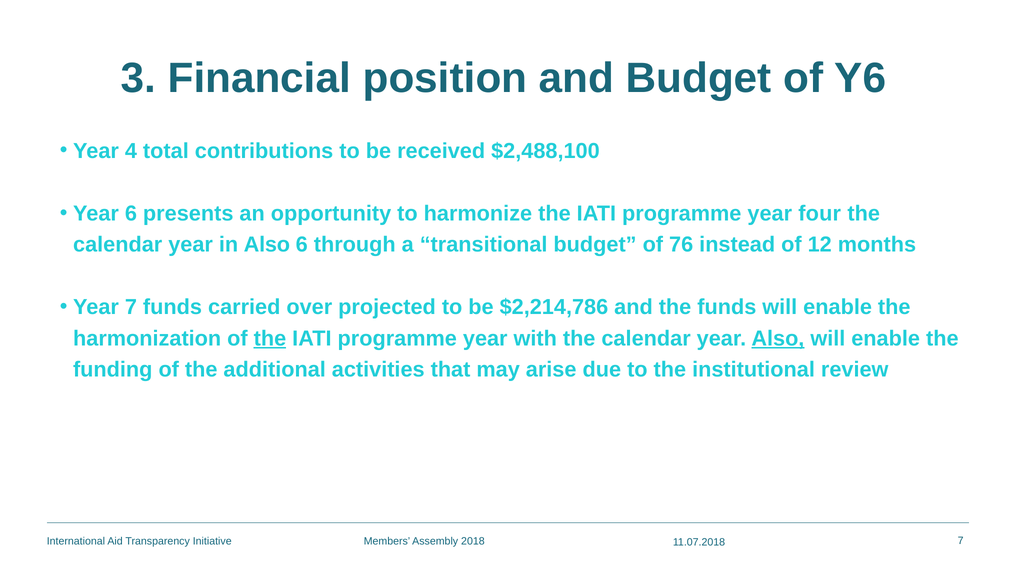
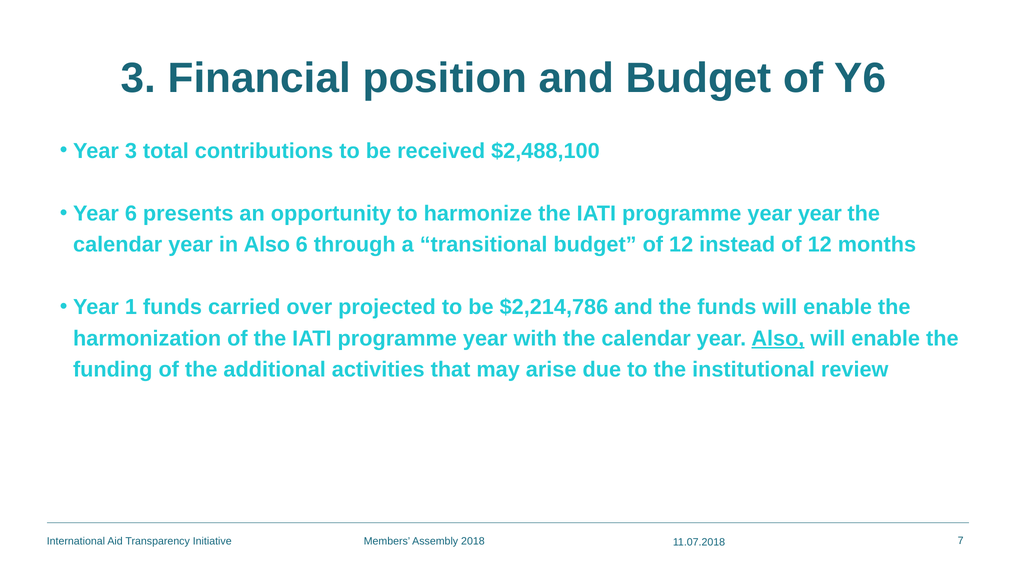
Year 4: 4 -> 3
year four: four -> year
budget of 76: 76 -> 12
Year 7: 7 -> 1
the at (270, 338) underline: present -> none
